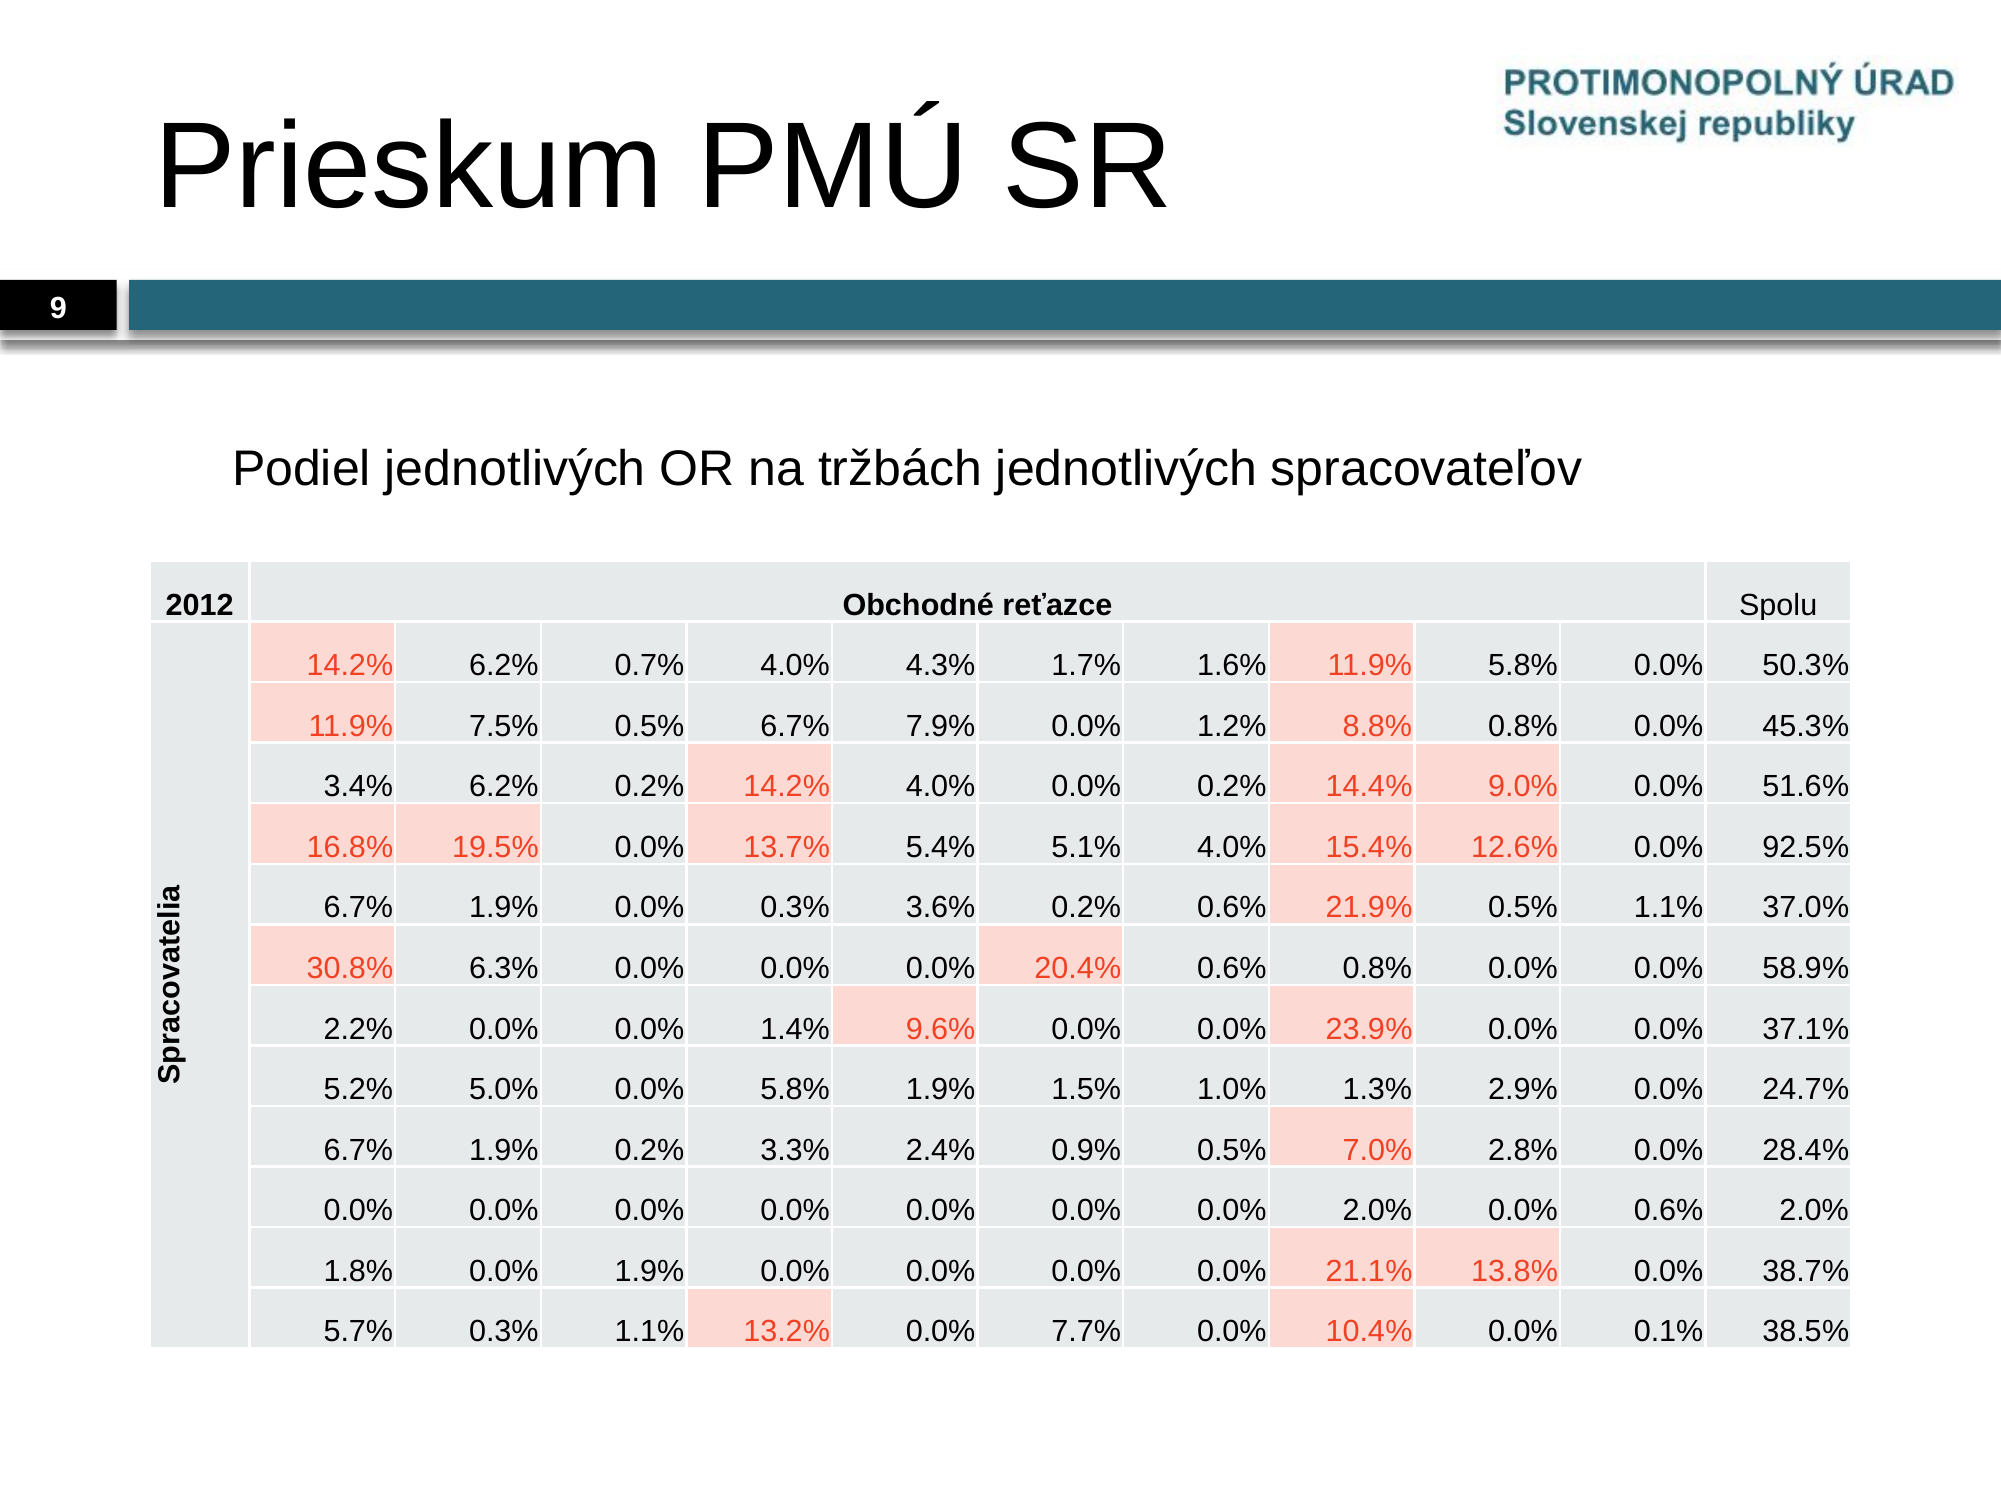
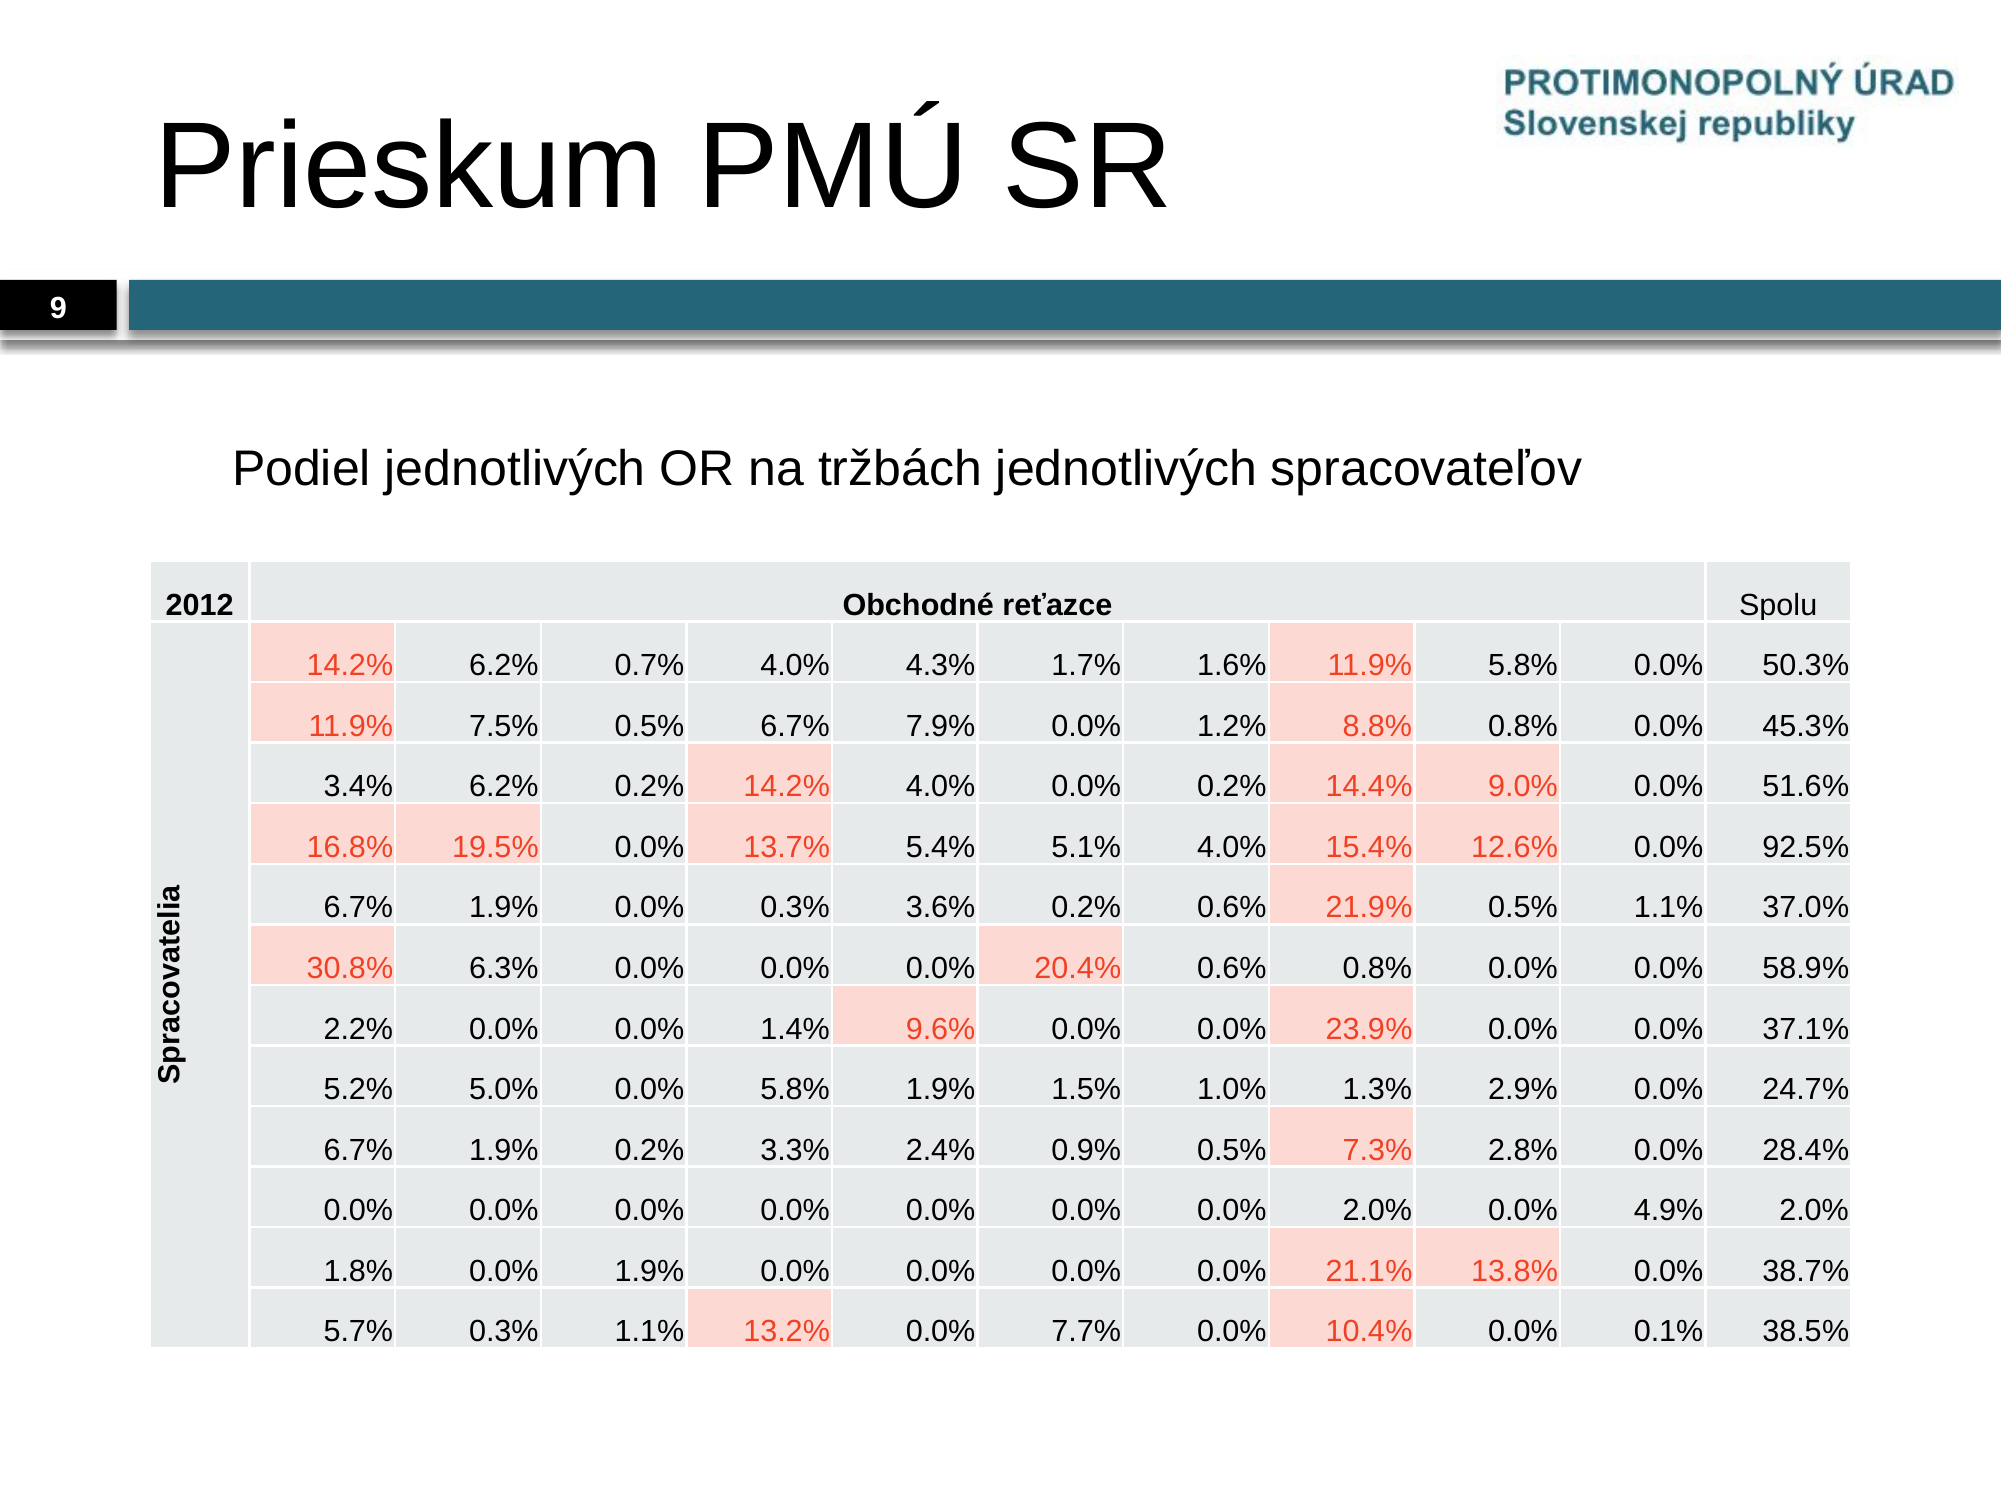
7.0%: 7.0% -> 7.3%
0.0% 0.6%: 0.6% -> 4.9%
